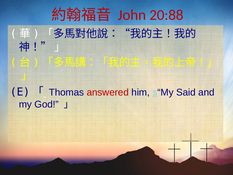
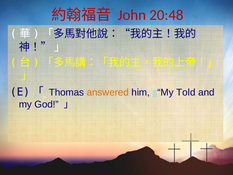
20:88: 20:88 -> 20:48
answered colour: red -> orange
Said: Said -> Told
